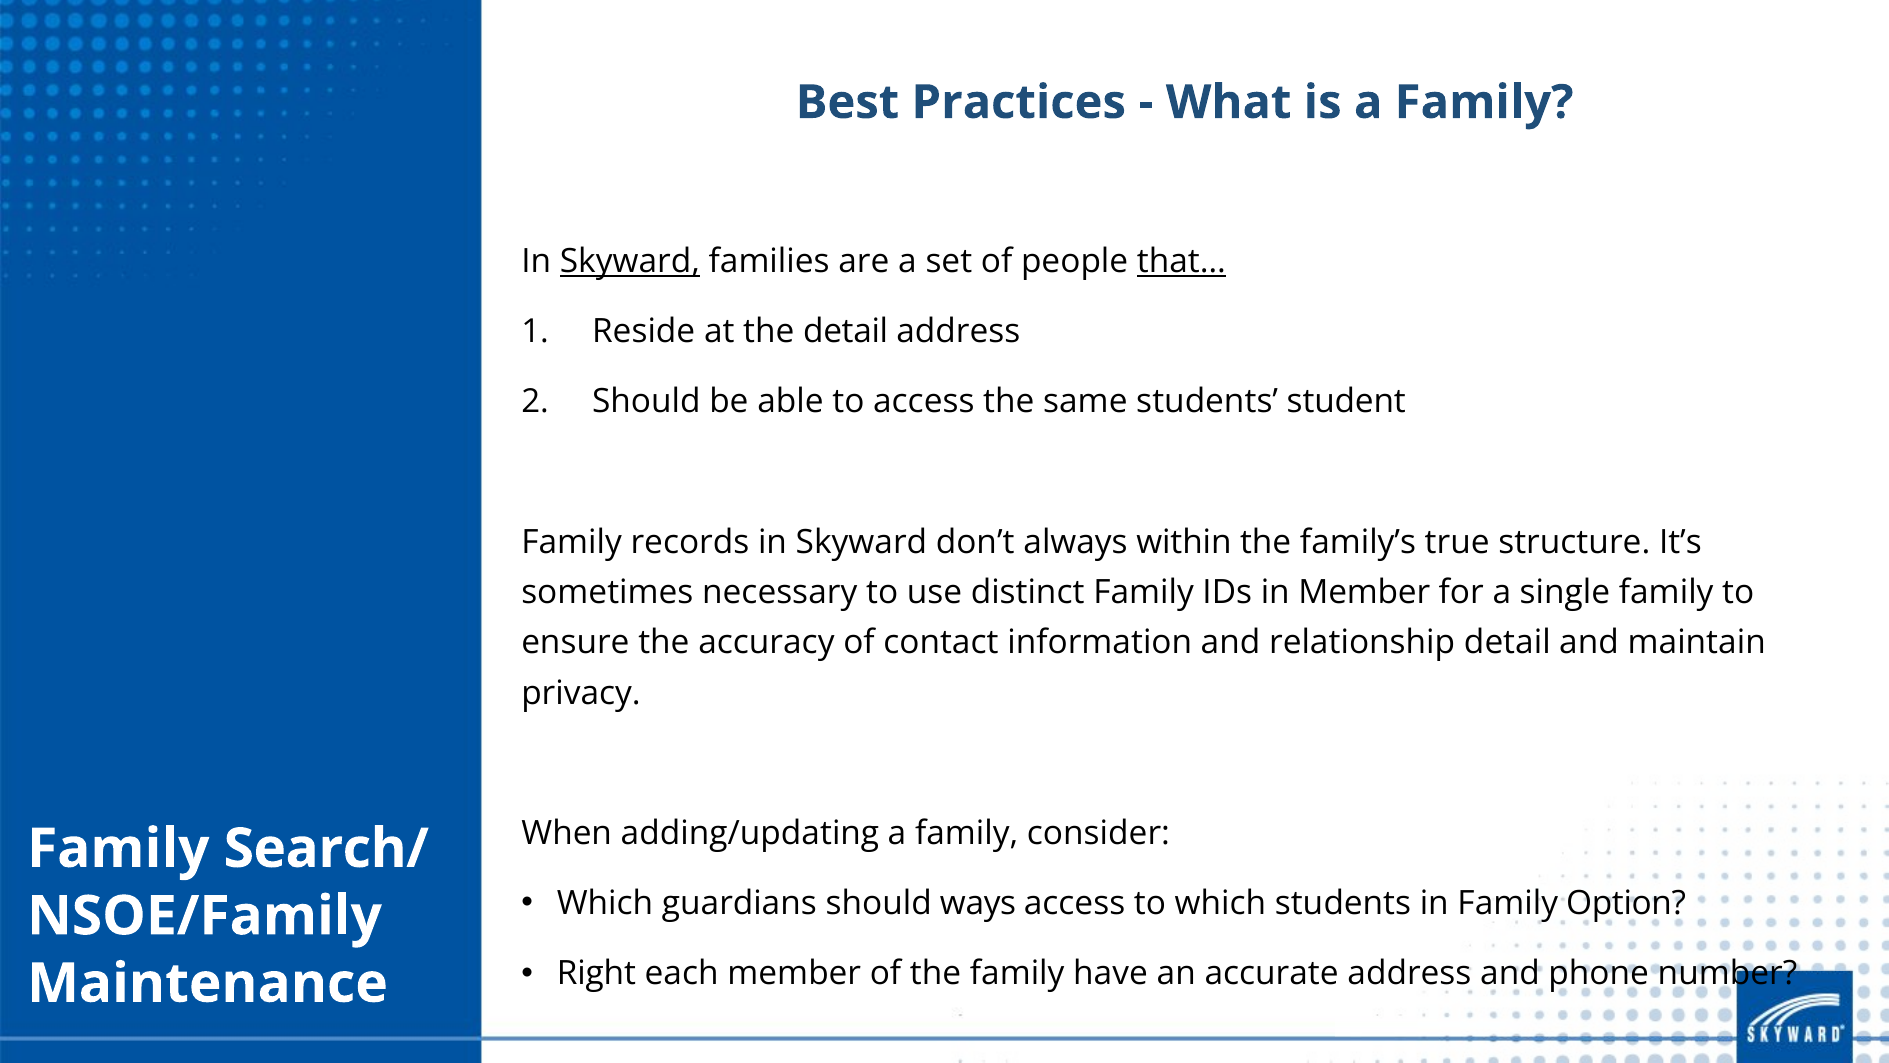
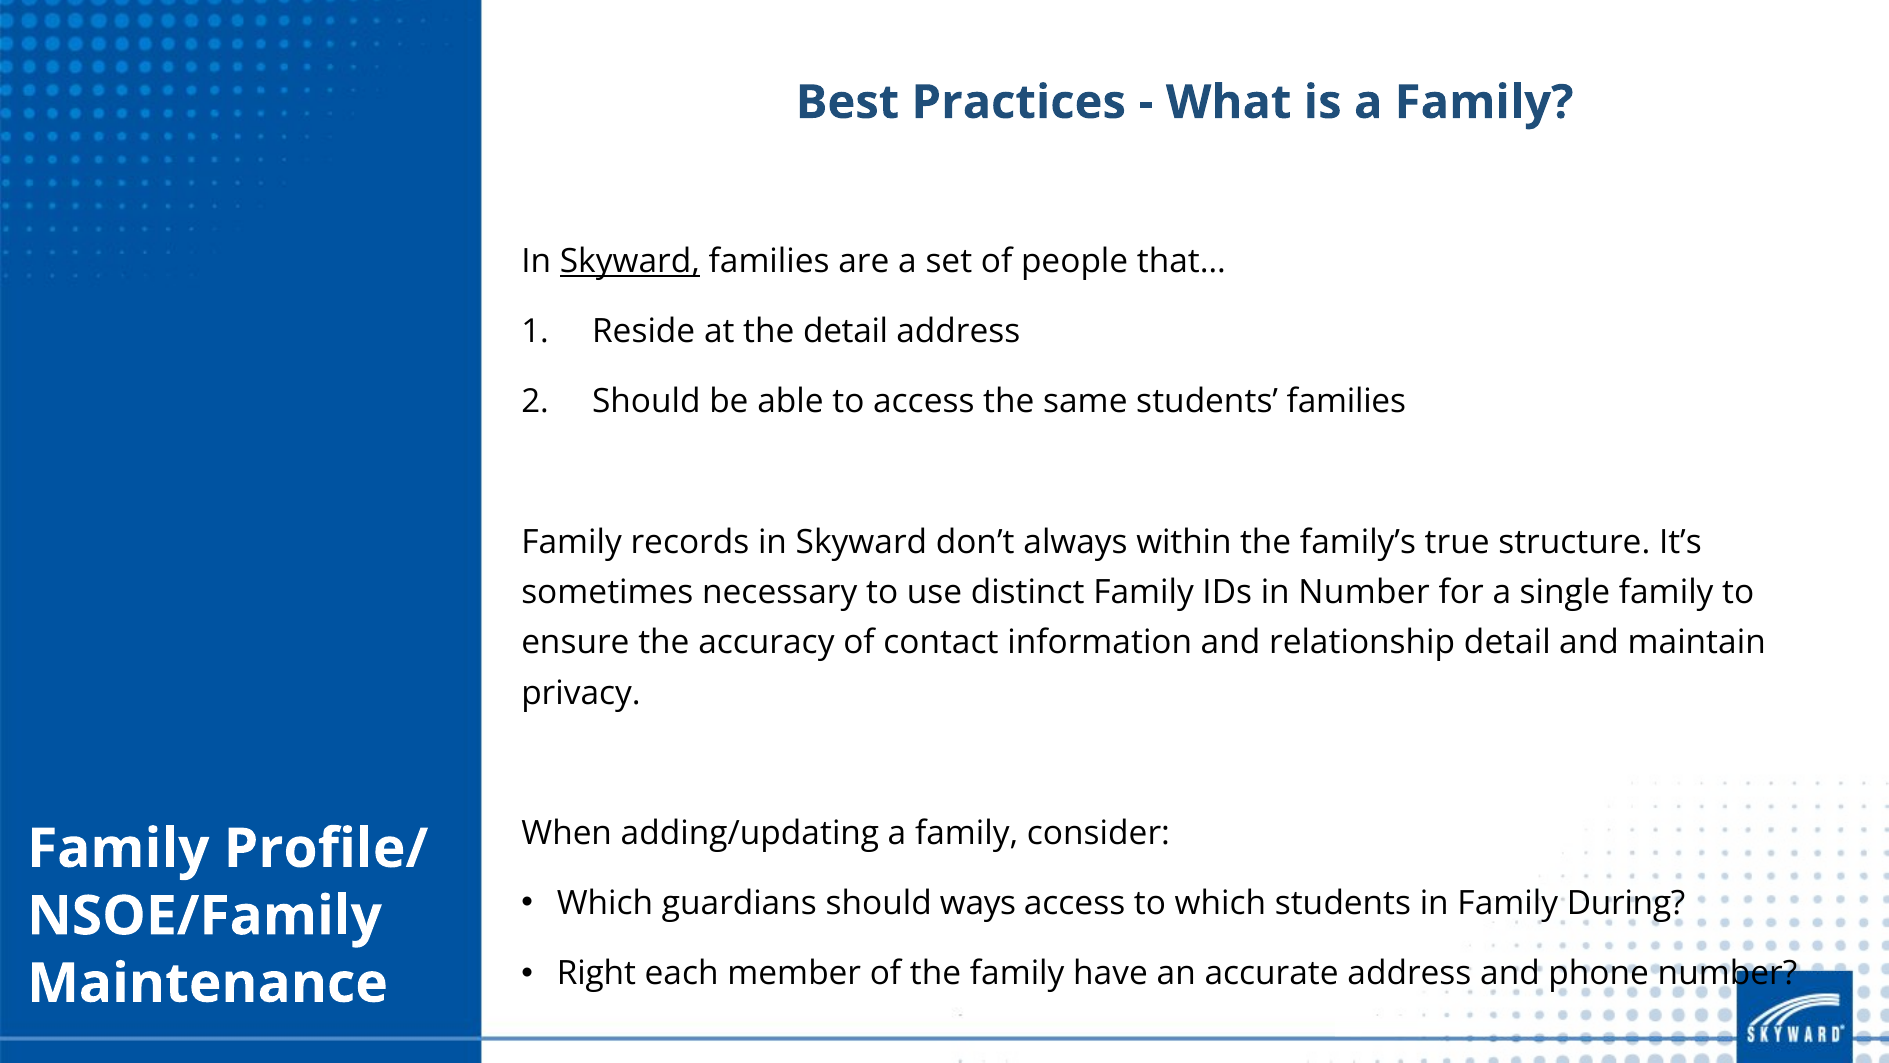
that… underline: present -> none
students student: student -> families
in Member: Member -> Number
Search/: Search/ -> Profile/
Option: Option -> During
